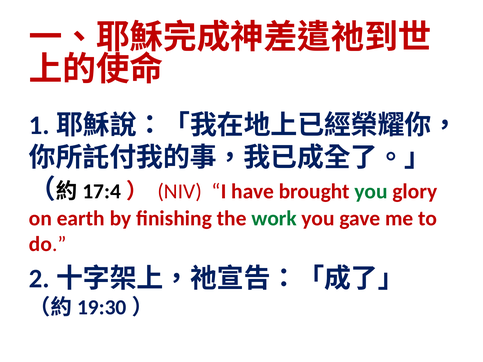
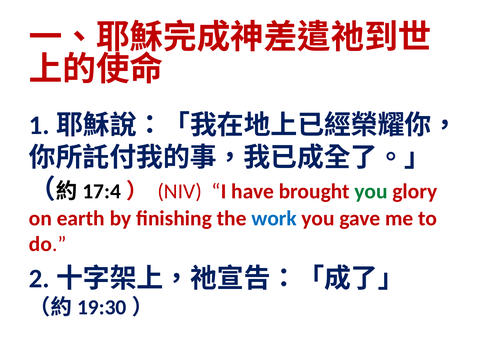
work colour: green -> blue
